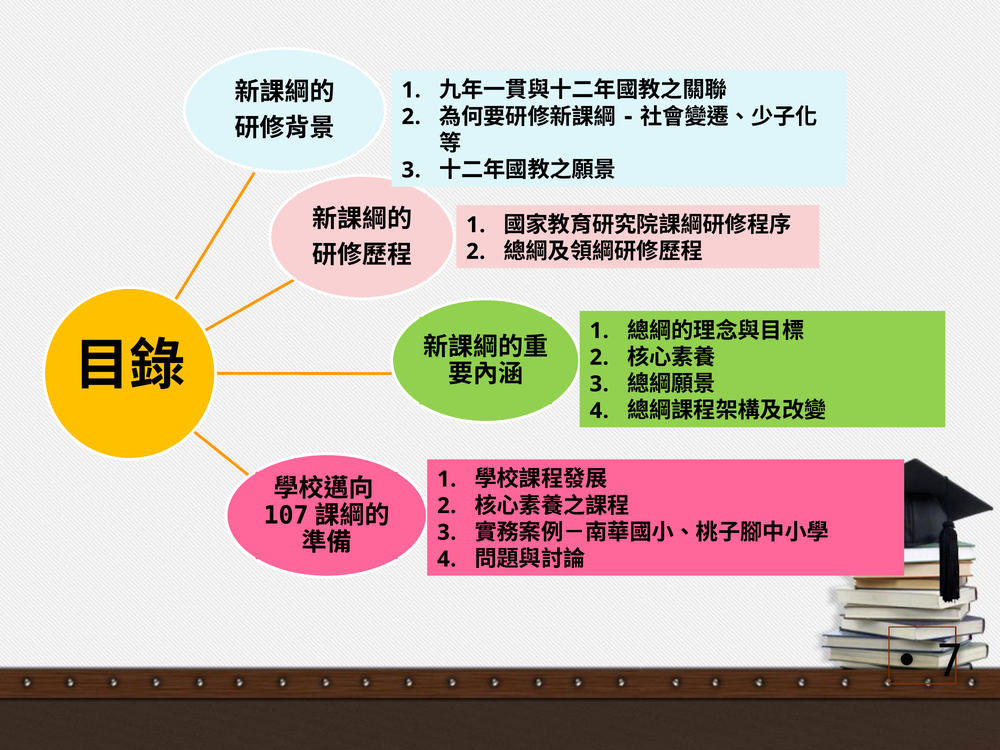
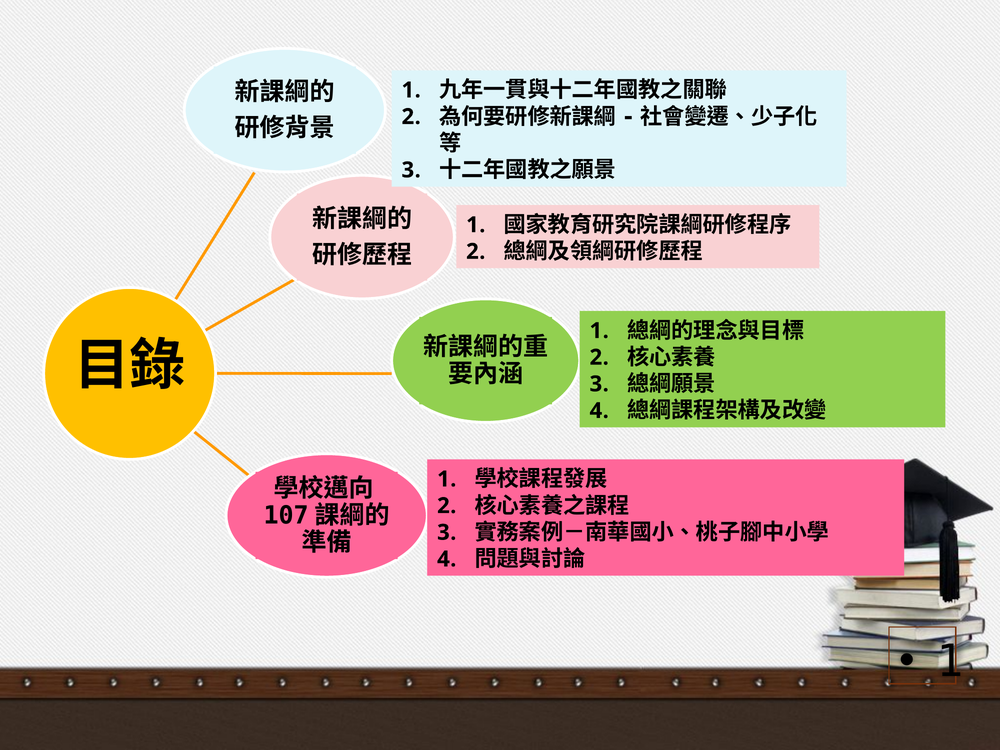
7 at (950, 662): 7 -> 1
